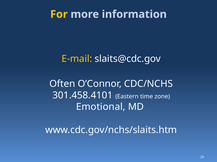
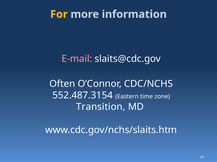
E-mail colour: yellow -> pink
301.458.4101: 301.458.4101 -> 552.487.3154
Emotional: Emotional -> Transition
